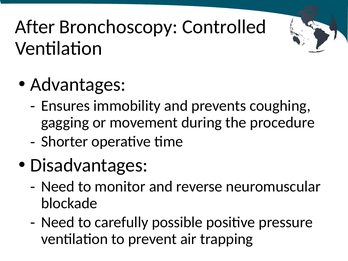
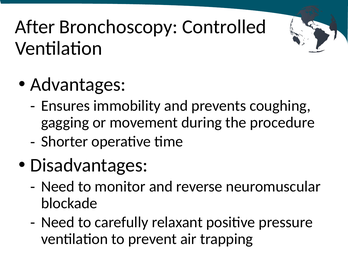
possible: possible -> relaxant
